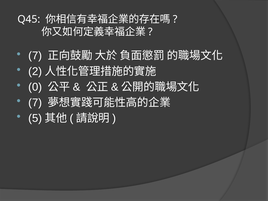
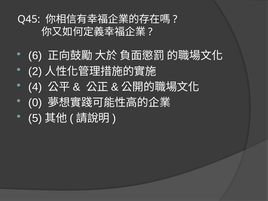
7 at (35, 56): 7 -> 6
0: 0 -> 4
7 at (35, 103): 7 -> 0
